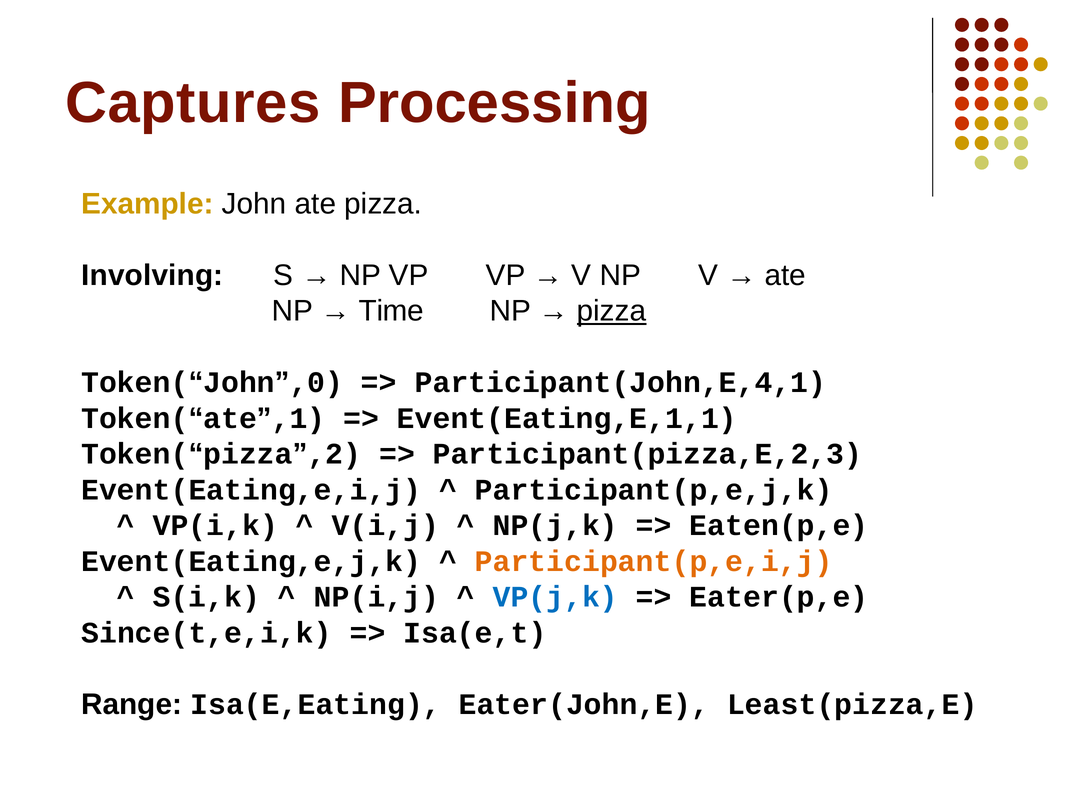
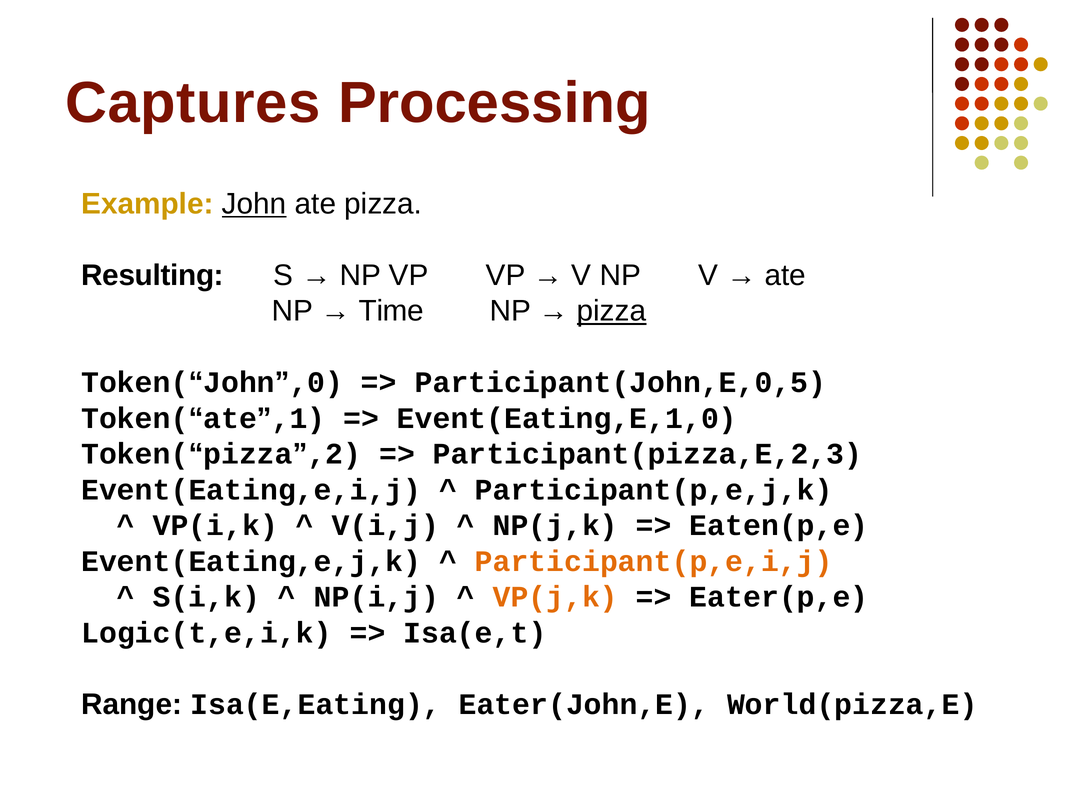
John underline: none -> present
Involving: Involving -> Resulting
Participant(John,E,4,1: Participant(John,E,4,1 -> Participant(John,E,0,5
Event(Eating,E,1,1: Event(Eating,E,1,1 -> Event(Eating,E,1,0
VP(j,k colour: blue -> orange
Since(t,e,i,k: Since(t,e,i,k -> Logic(t,e,i,k
Least(pizza,E: Least(pizza,E -> World(pizza,E
